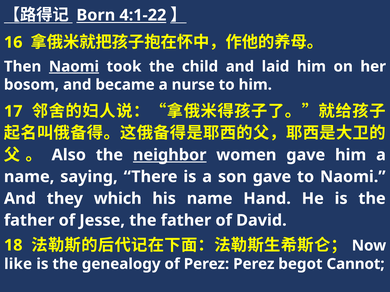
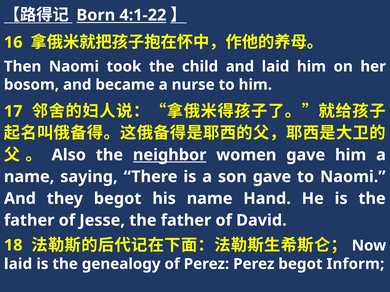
Naomi at (74, 67) underline: present -> none
they which: which -> begot
like at (18, 264): like -> laid
Cannot: Cannot -> Inform
